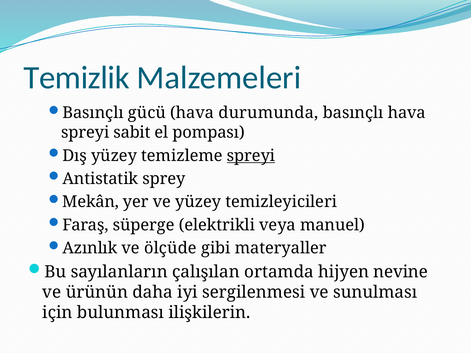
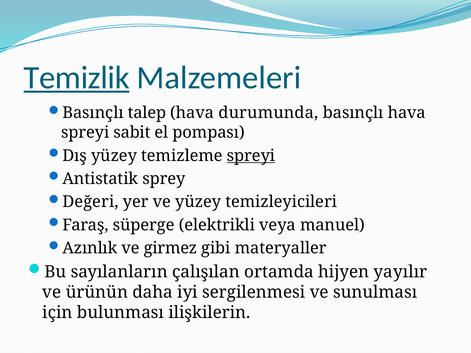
Temizlik underline: none -> present
gücü: gücü -> talep
Mekân: Mekân -> Değeri
ölçüde: ölçüde -> girmez
nevine: nevine -> yayılır
